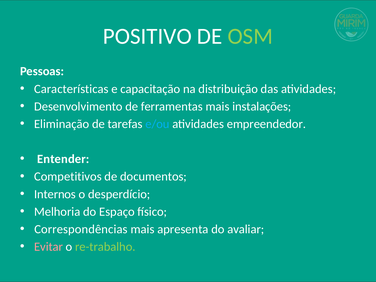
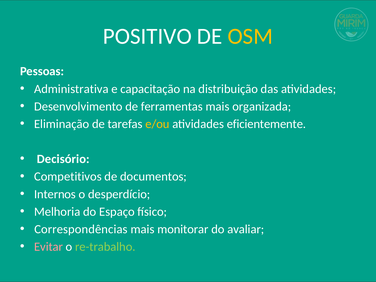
OSM colour: light green -> yellow
Características: Características -> Administrativa
instalações: instalações -> organizada
e/ou colour: light blue -> yellow
empreendedor: empreendedor -> eficientemente
Entender: Entender -> Decisório
apresenta: apresenta -> monitorar
